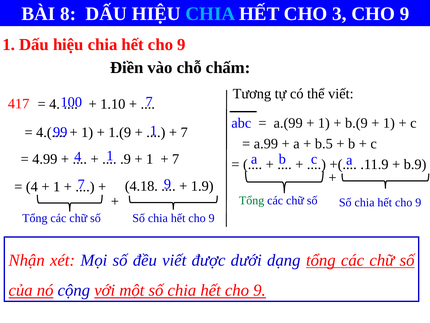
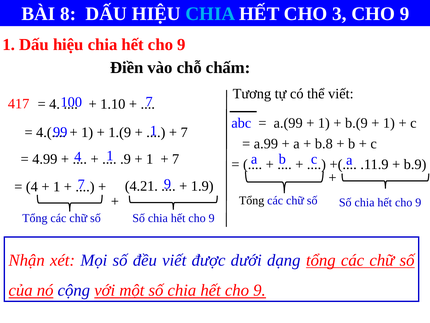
b.5: b.5 -> b.8
4.18: 4.18 -> 4.21
Tổng at (252, 200) colour: green -> black
